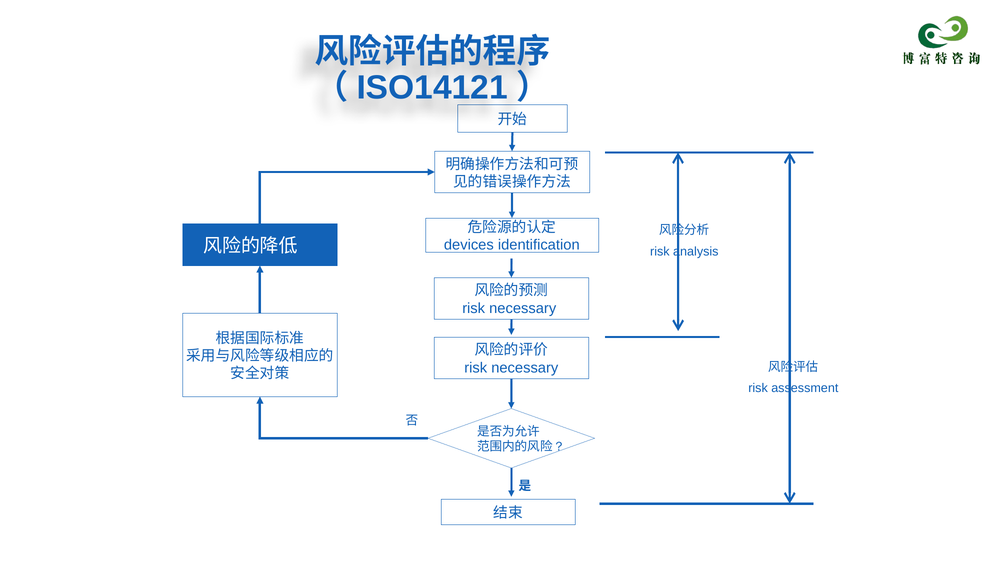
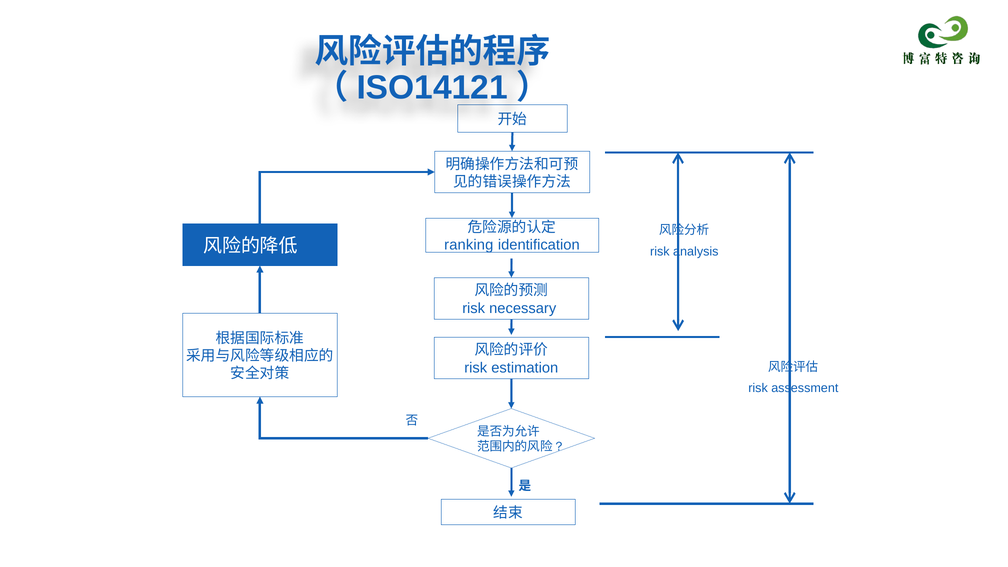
devices: devices -> ranking
necessary at (525, 368): necessary -> estimation
